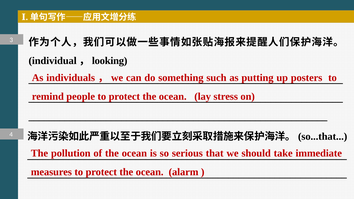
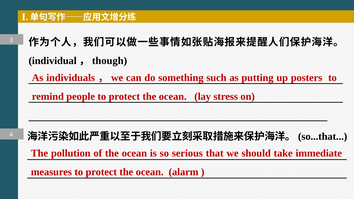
looking: looking -> though
